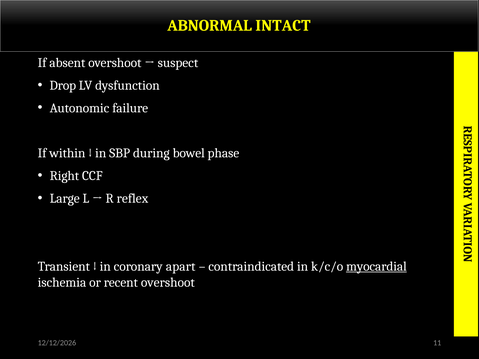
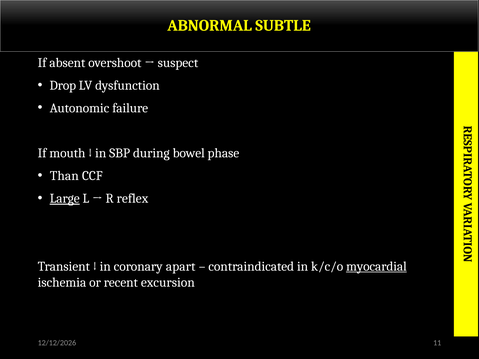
INTACT: INTACT -> SUBTLE
within: within -> mouth
Right: Right -> Than
Large underline: none -> present
recent overshoot: overshoot -> excursion
